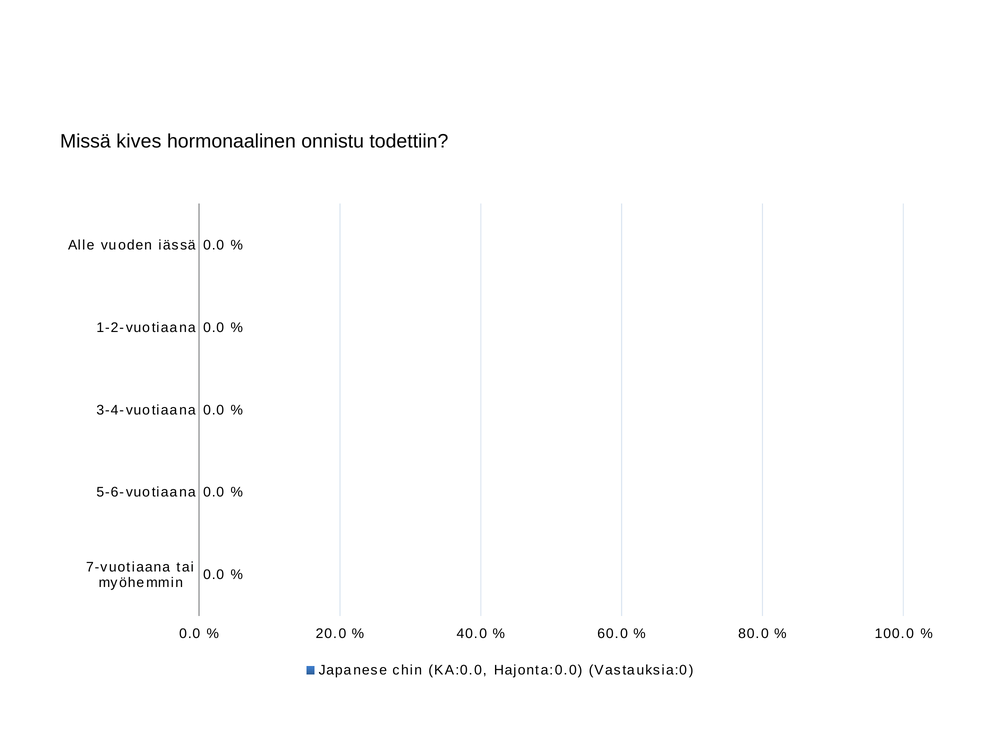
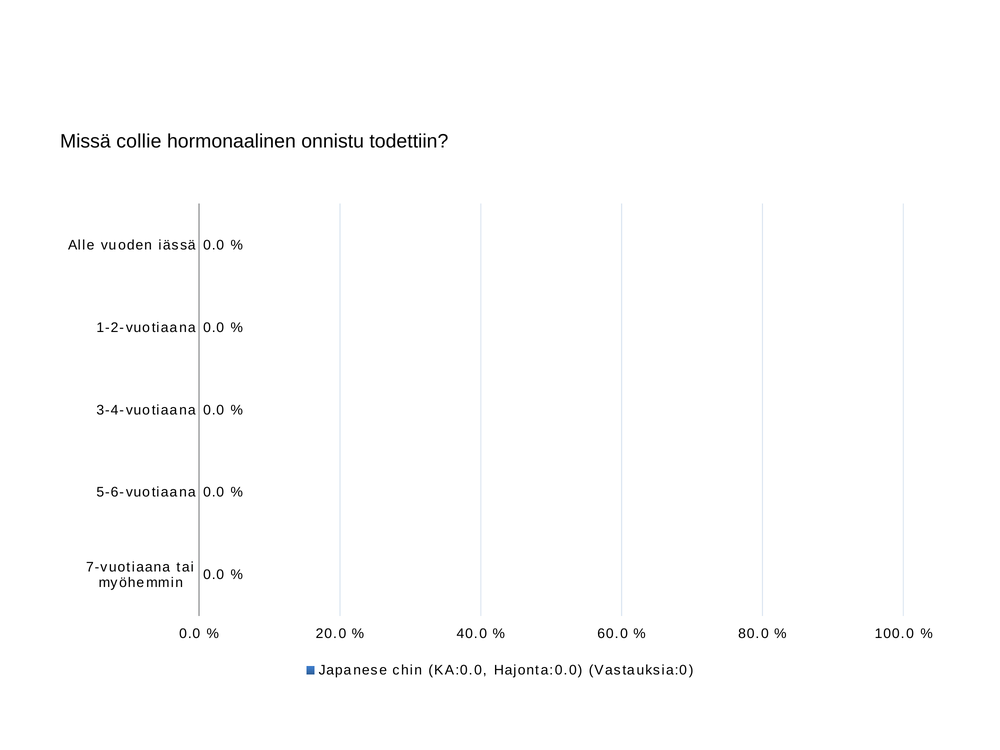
kives: kives -> collie
